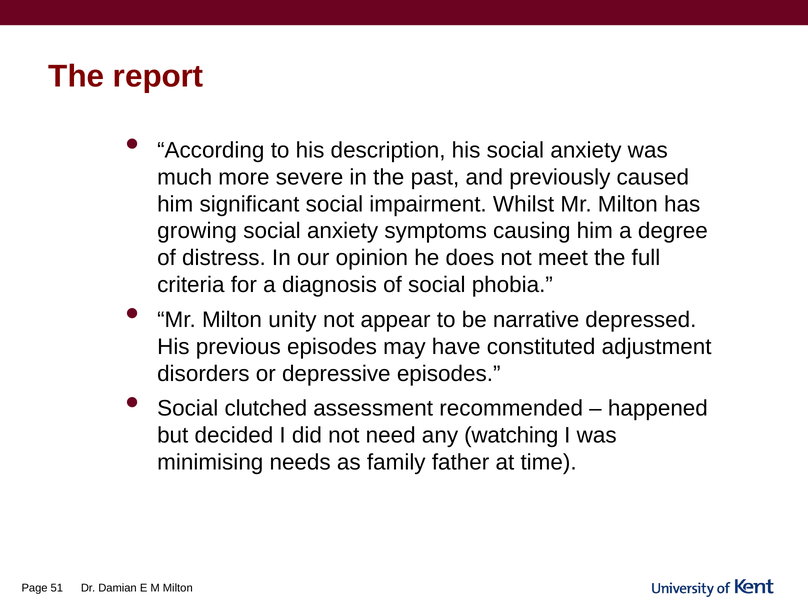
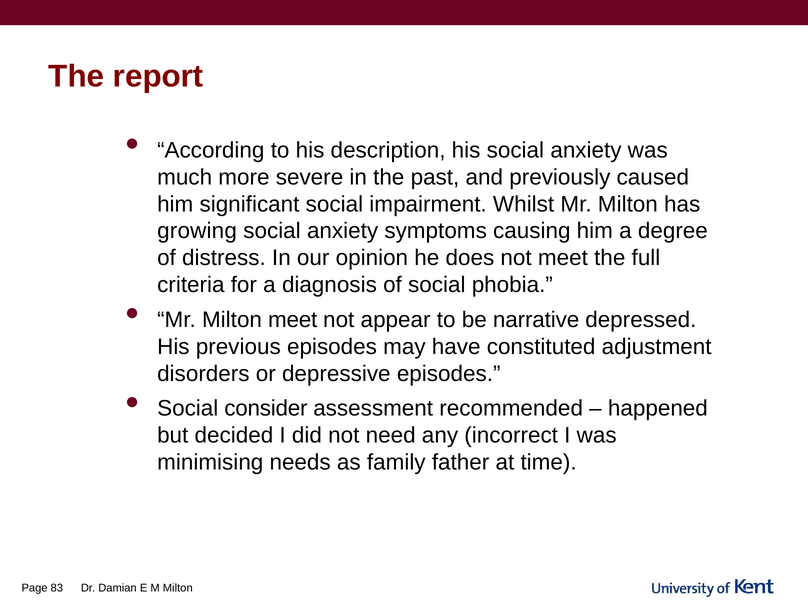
Milton unity: unity -> meet
clutched: clutched -> consider
watching: watching -> incorrect
51: 51 -> 83
